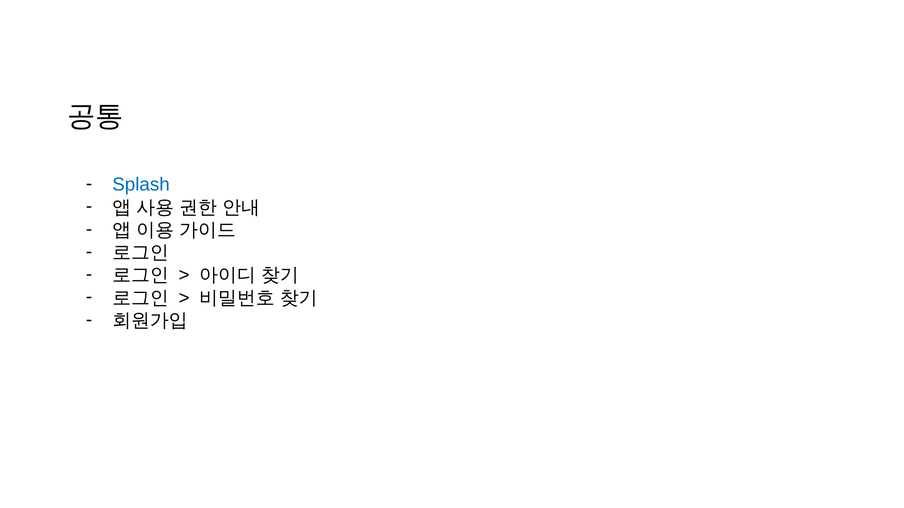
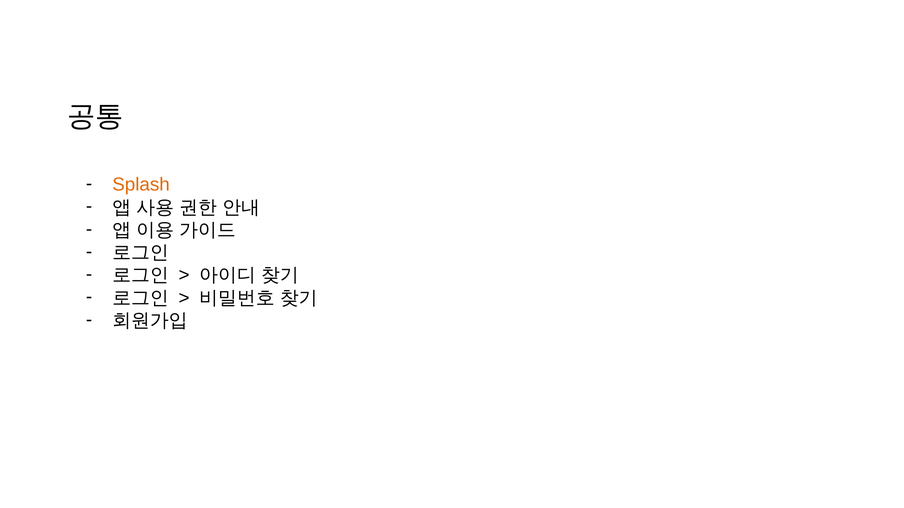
Splash colour: blue -> orange
